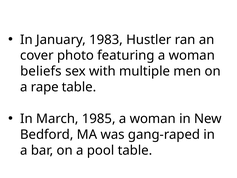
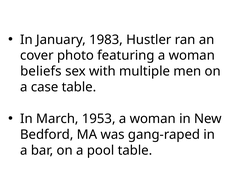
rape: rape -> case
1985: 1985 -> 1953
